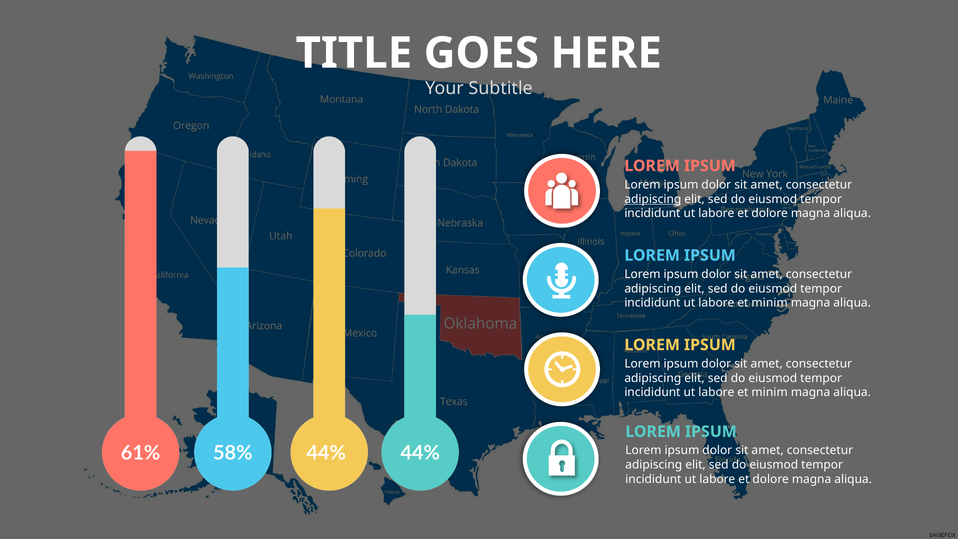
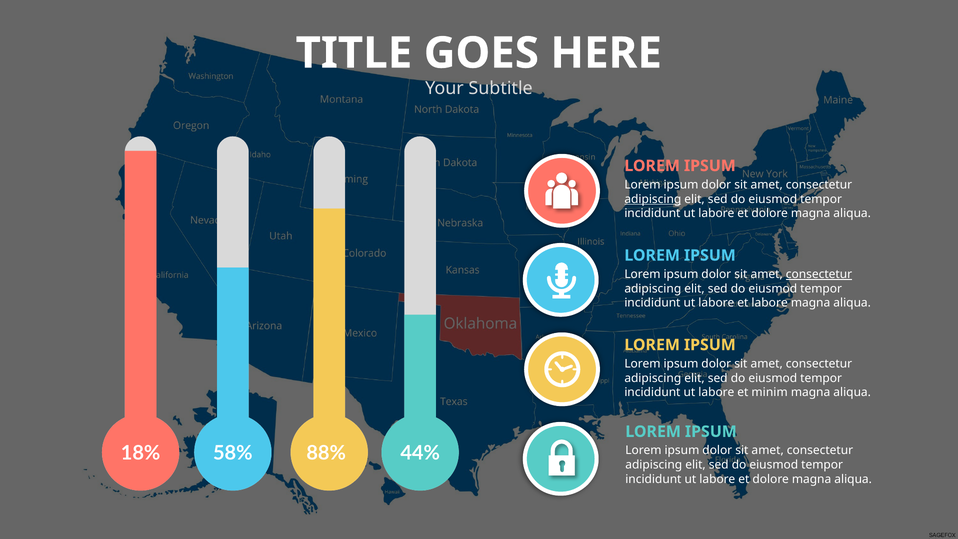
consectetur at (819, 274) underline: none -> present
minim at (770, 303): minim -> labore
61%: 61% -> 18%
58% 44%: 44% -> 88%
